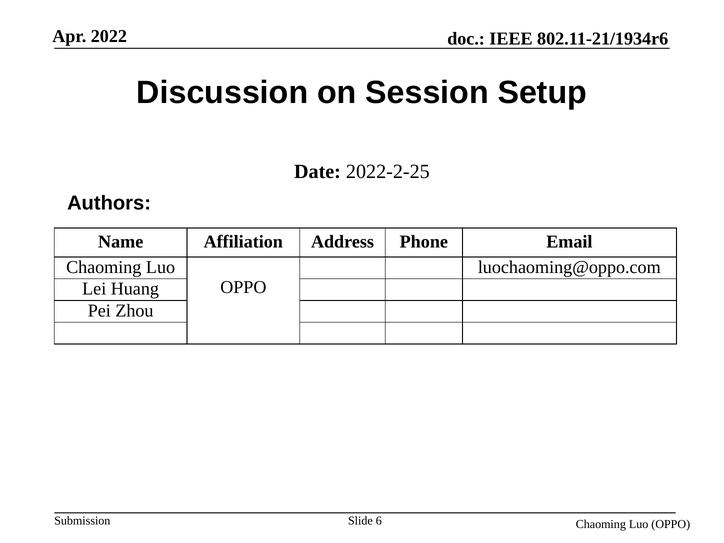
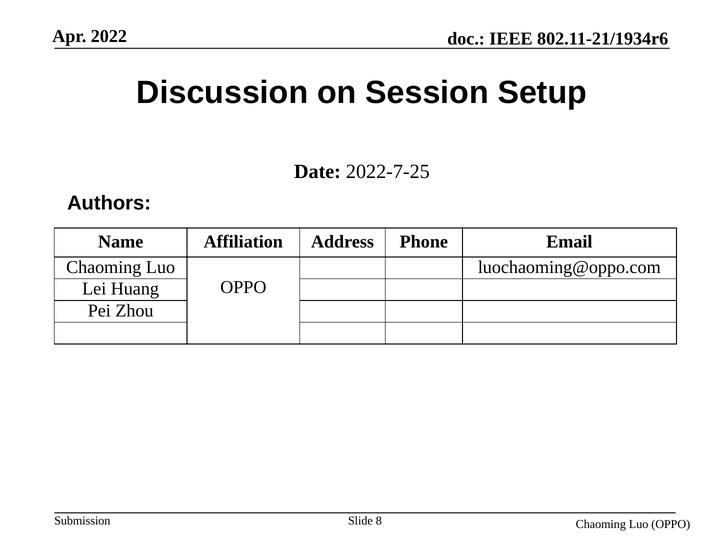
2022-2-25: 2022-2-25 -> 2022-7-25
6: 6 -> 8
